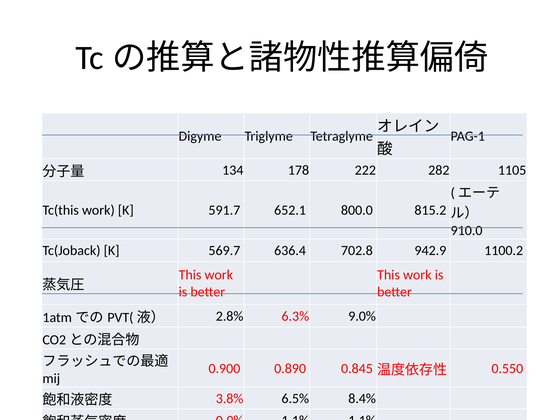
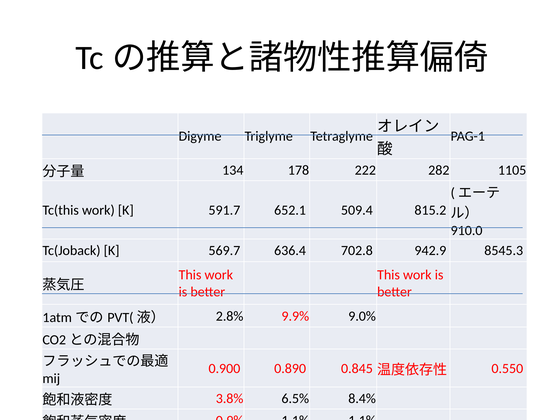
800.0: 800.0 -> 509.4
1100.2: 1100.2 -> 8545.3
6.3%: 6.3% -> 9.9%
